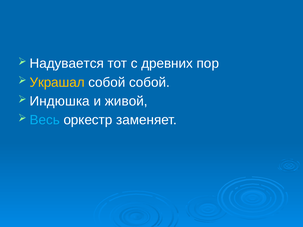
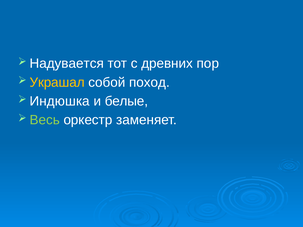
собой собой: собой -> поход
живой: живой -> белые
Весь colour: light blue -> light green
